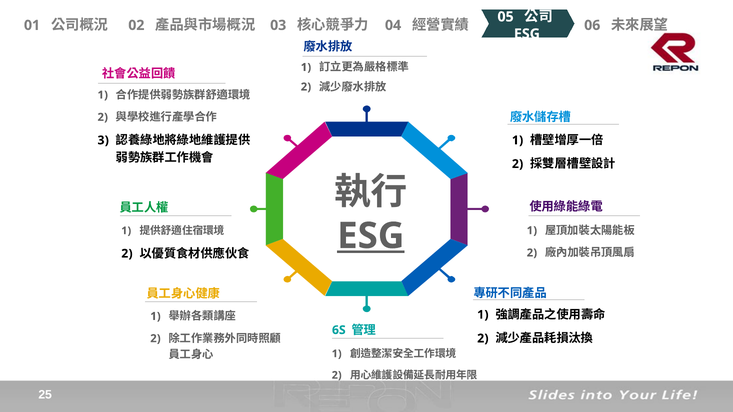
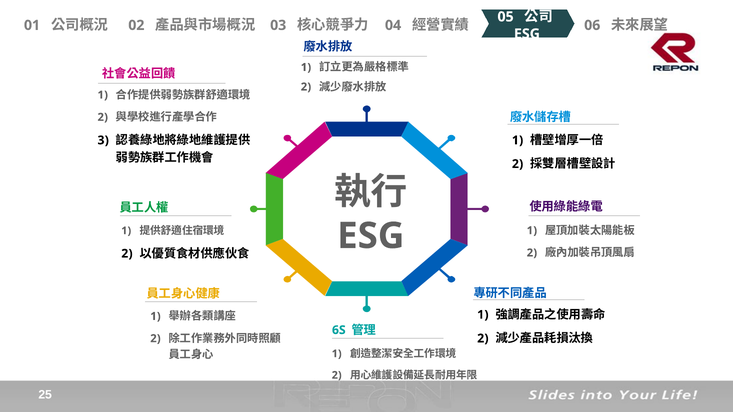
ESG at (371, 236) underline: present -> none
